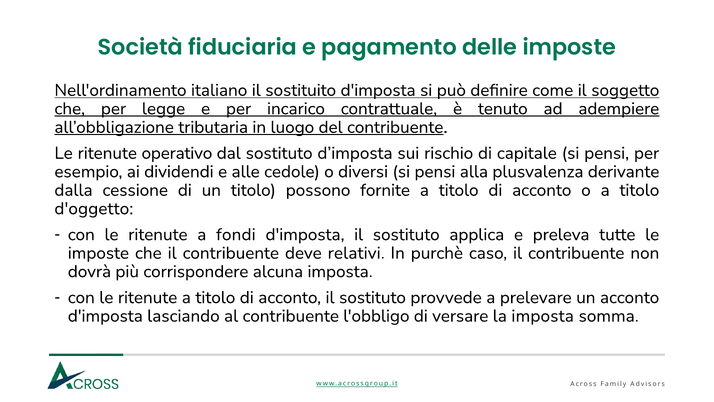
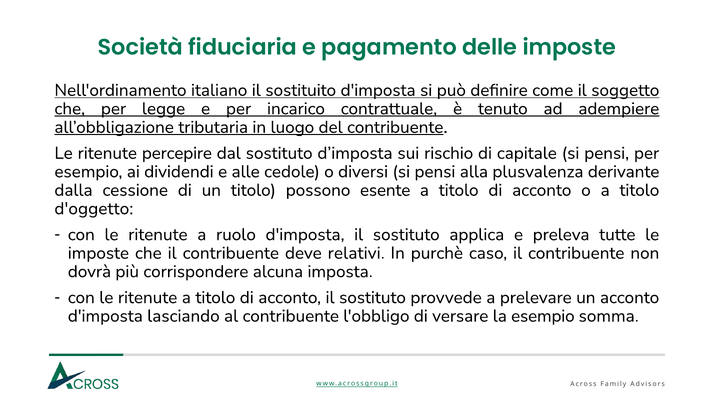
operativo: operativo -> percepire
fornite: fornite -> esente
fondi: fondi -> ruolo
la imposta: imposta -> esempio
